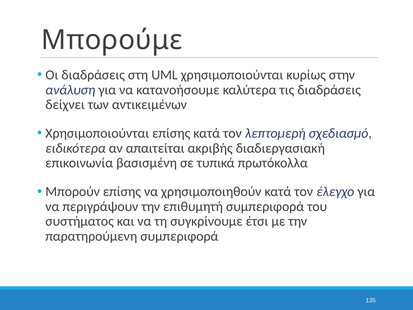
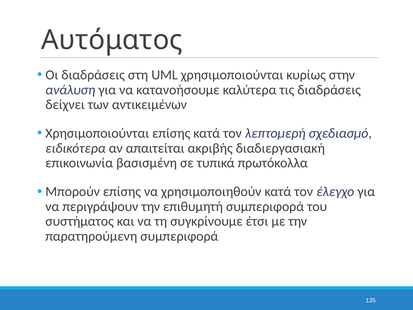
Μπορούμε: Μπορούμε -> Αυτόματος
